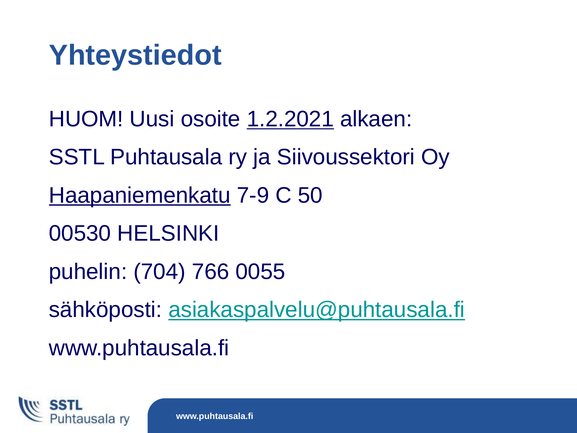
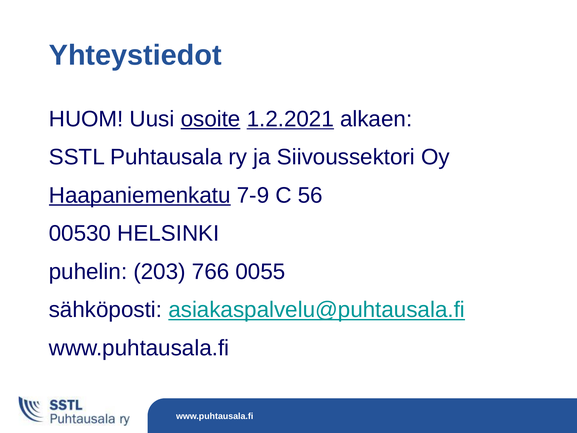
osoite underline: none -> present
50: 50 -> 56
704: 704 -> 203
